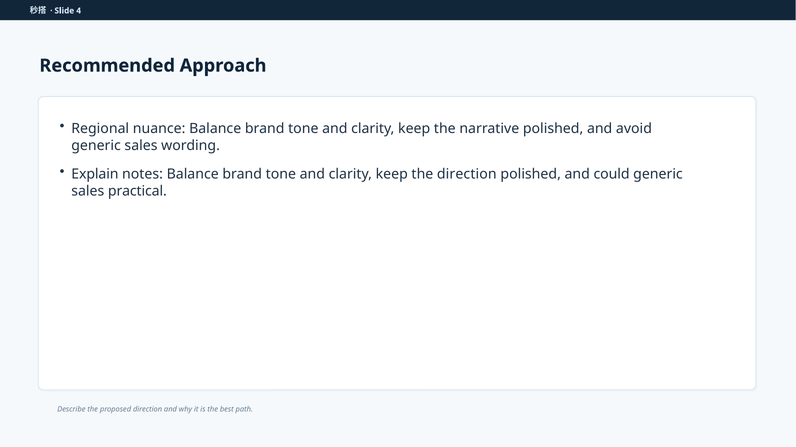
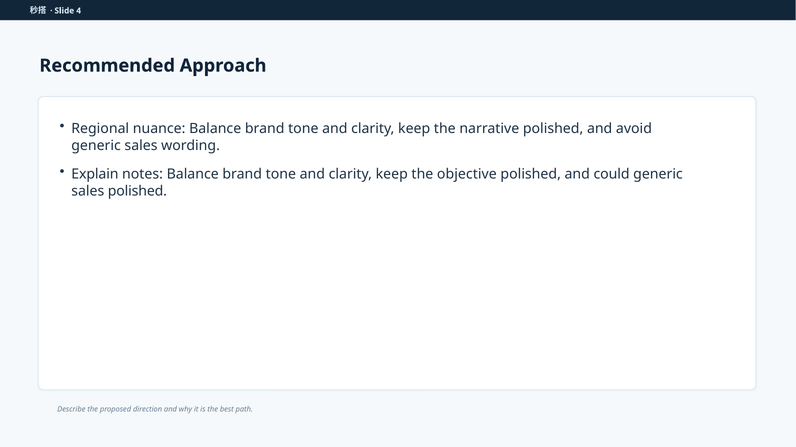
the direction: direction -> objective
sales practical: practical -> polished
